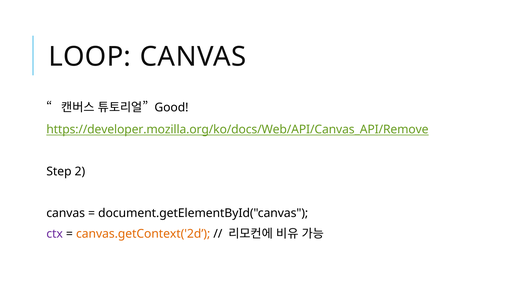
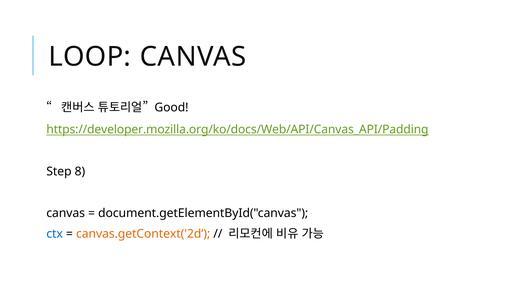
https://developer.mozilla.org/ko/docs/Web/API/Canvas_API/Remove: https://developer.mozilla.org/ko/docs/Web/API/Canvas_API/Remove -> https://developer.mozilla.org/ko/docs/Web/API/Canvas_API/Padding
2: 2 -> 8
ctx colour: purple -> blue
